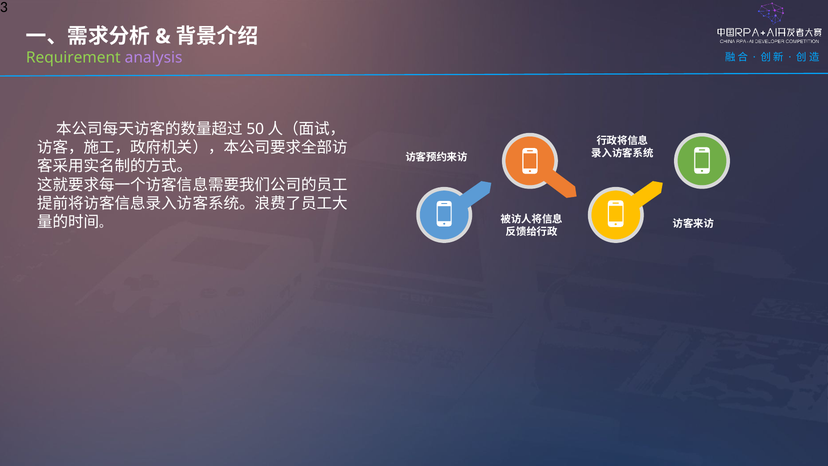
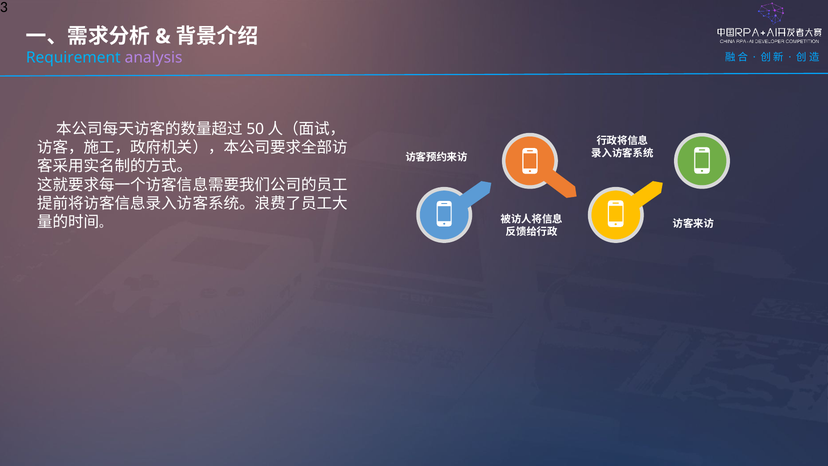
Requirement colour: light green -> light blue
